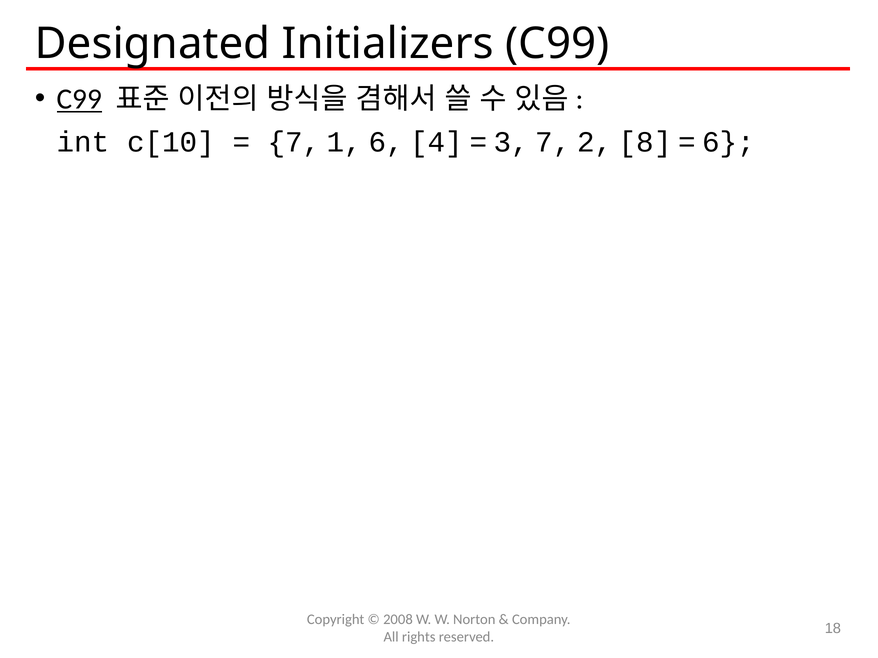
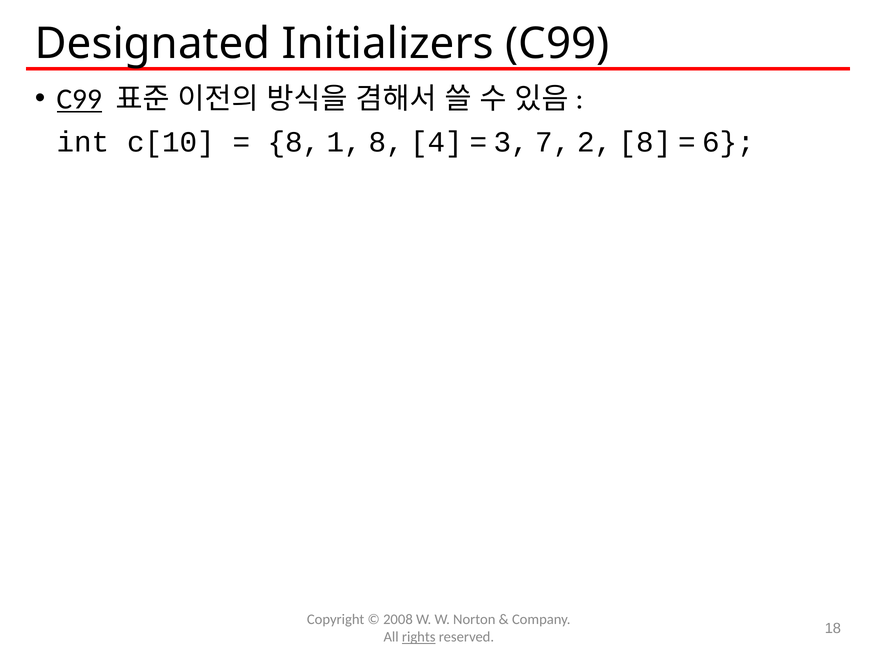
7 at (294, 142): 7 -> 8
1 6: 6 -> 8
rights underline: none -> present
